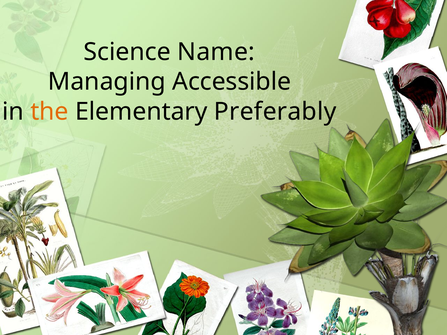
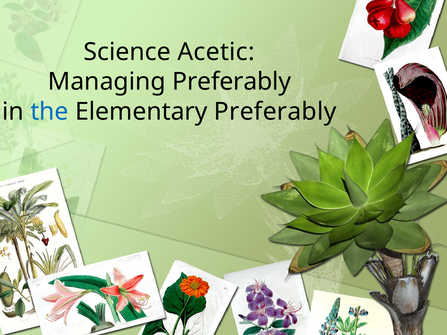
Name: Name -> Acetic
Managing Accessible: Accessible -> Preferably
the colour: orange -> blue
